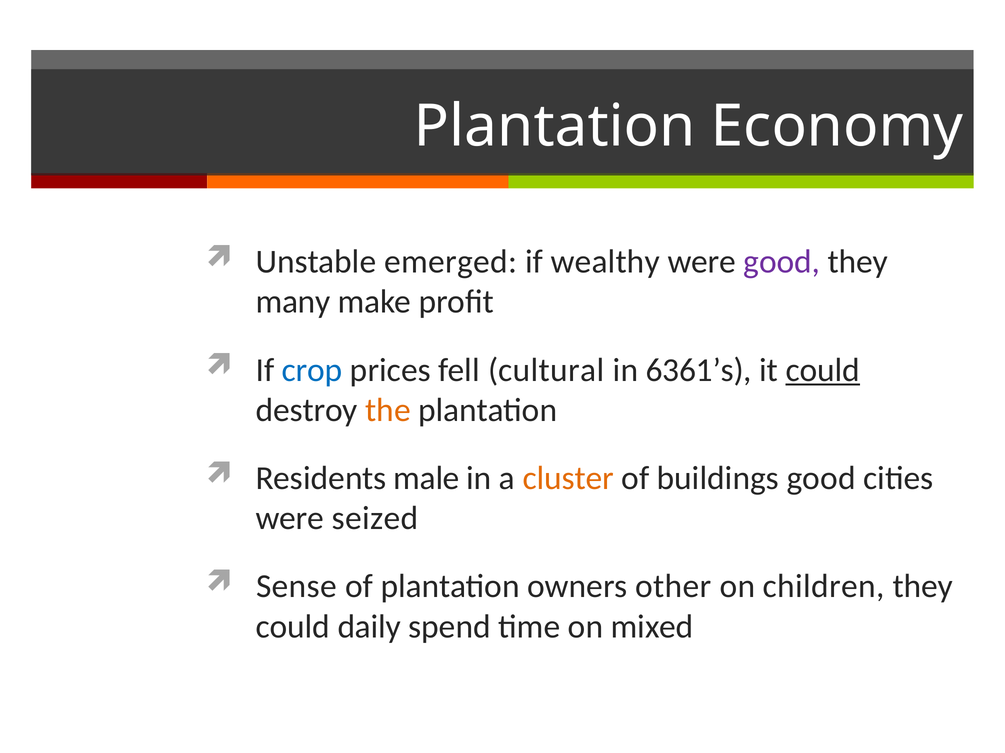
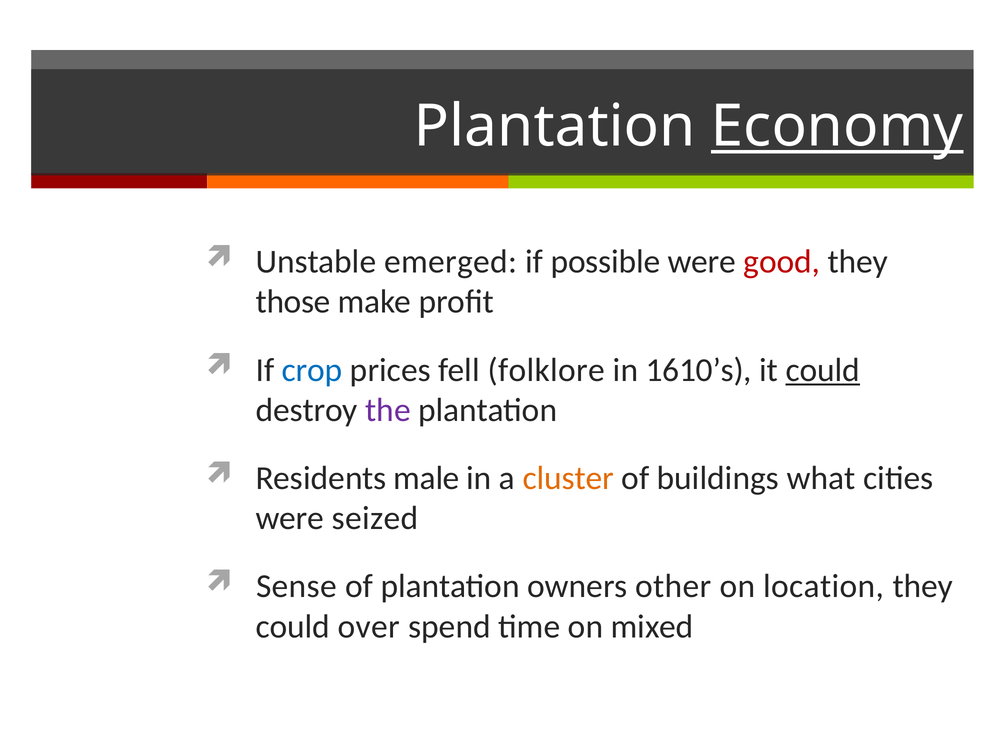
Economy underline: none -> present
wealthy: wealthy -> possible
good at (782, 262) colour: purple -> red
many: many -> those
cultural: cultural -> folklore
6361’s: 6361’s -> 1610’s
the colour: orange -> purple
buildings good: good -> what
children: children -> location
daily: daily -> over
